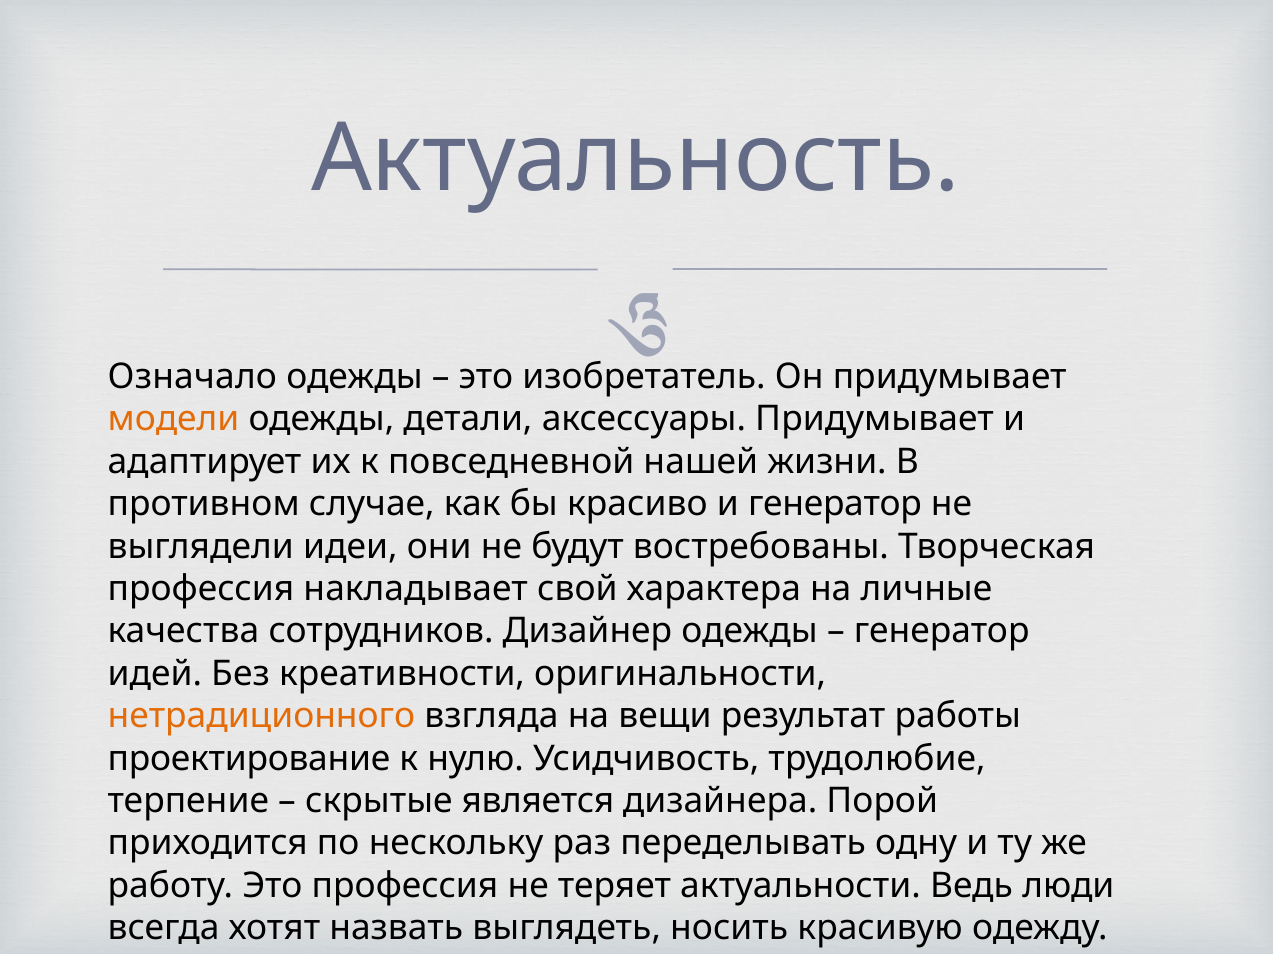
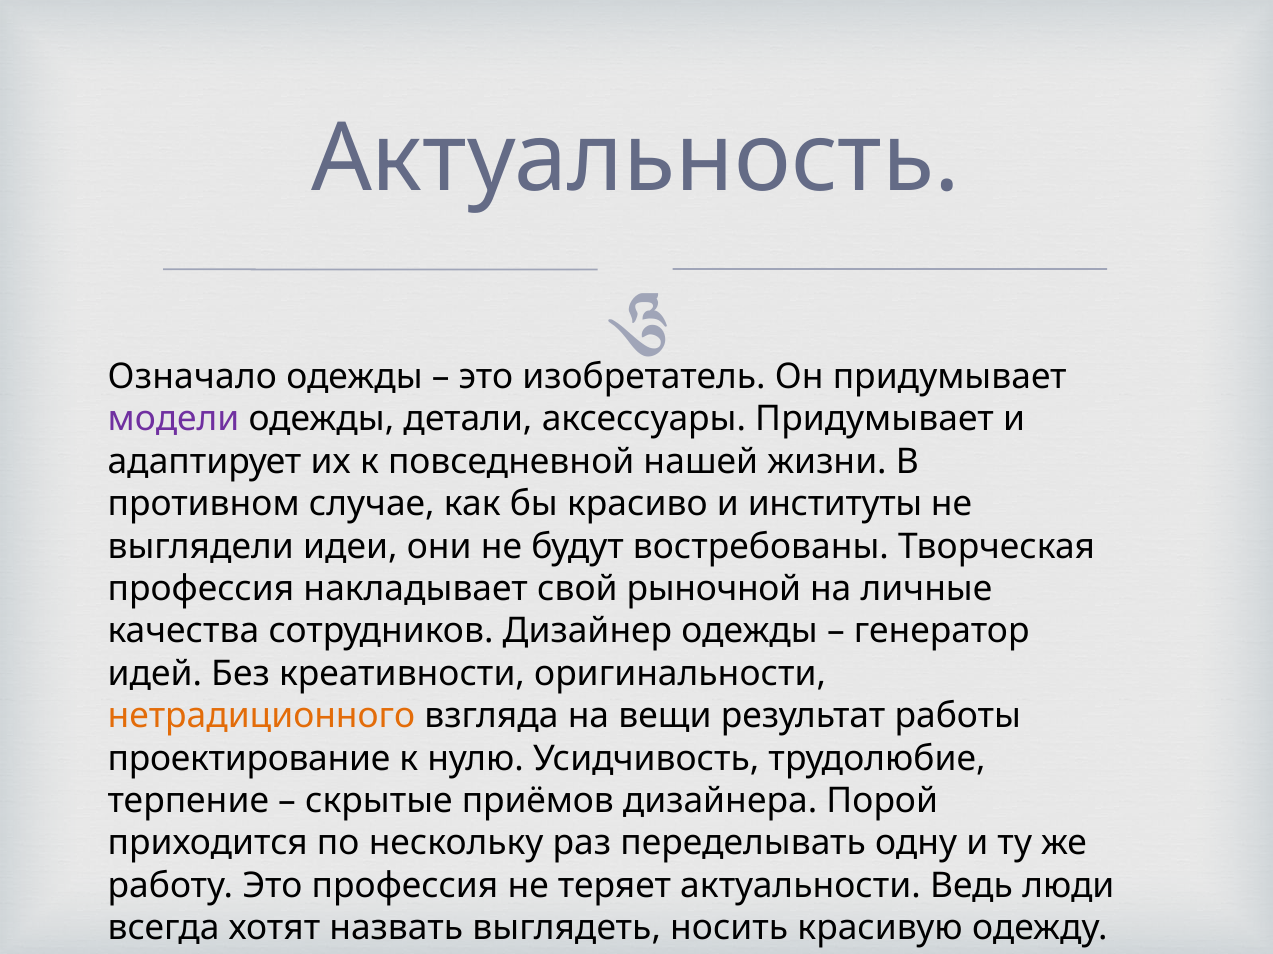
модели colour: orange -> purple
и генератор: генератор -> институты
характера: характера -> рыночной
является: является -> приёмов
